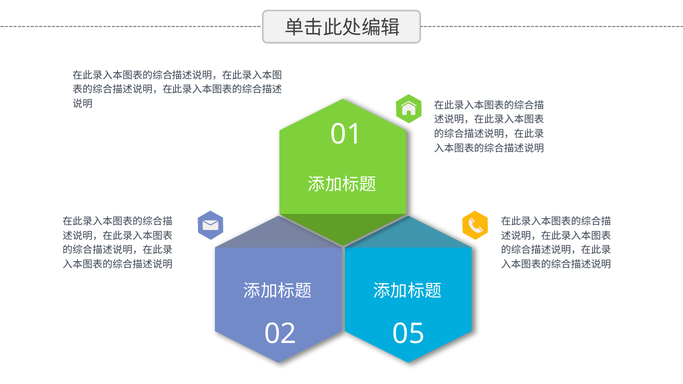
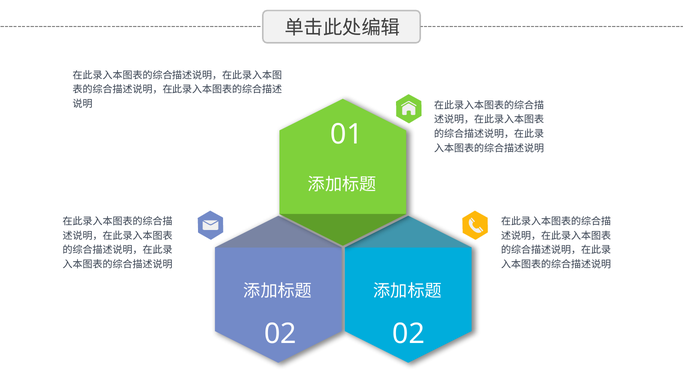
02 05: 05 -> 02
